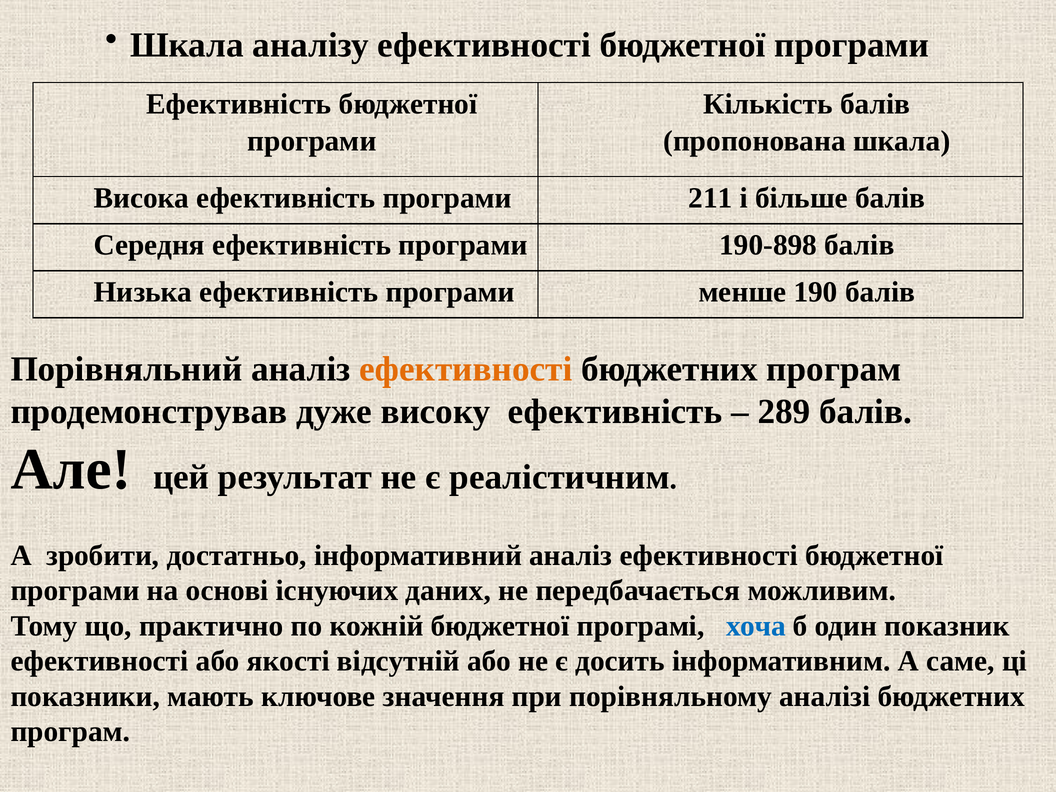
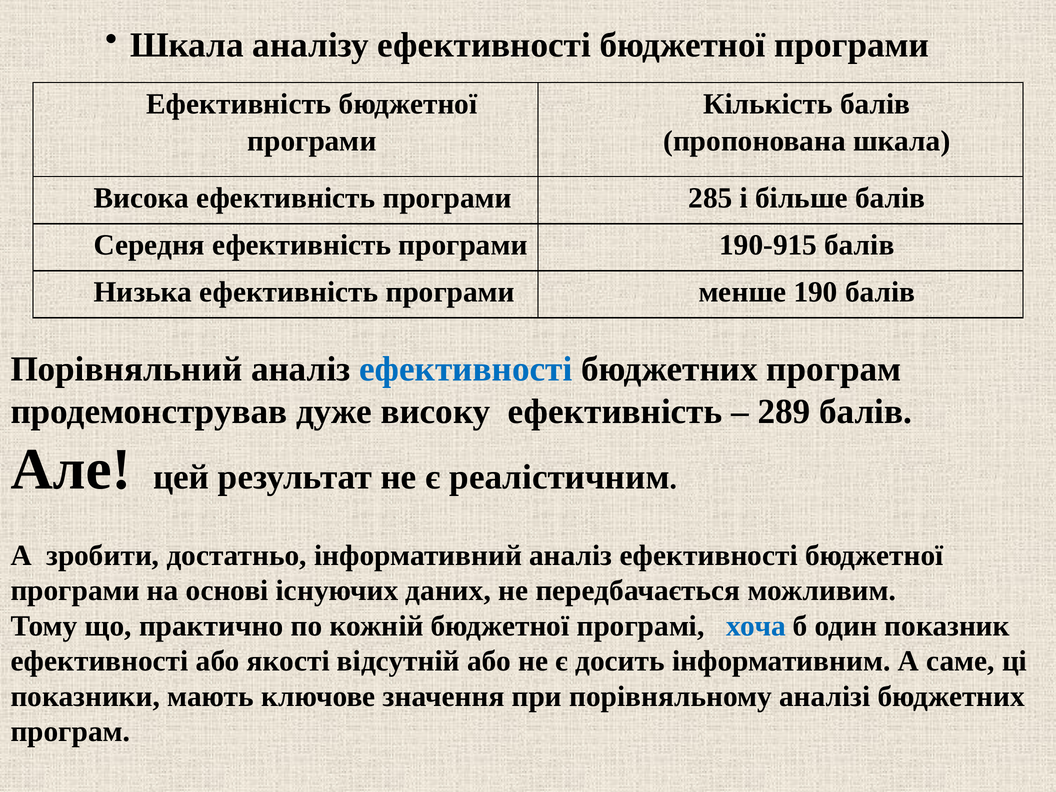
211: 211 -> 285
190-898: 190-898 -> 190-915
ефективності at (466, 369) colour: orange -> blue
